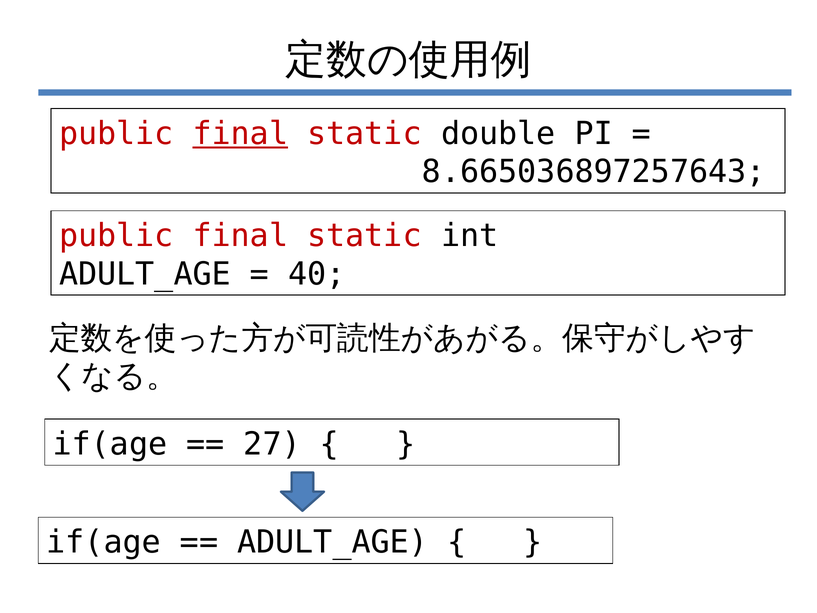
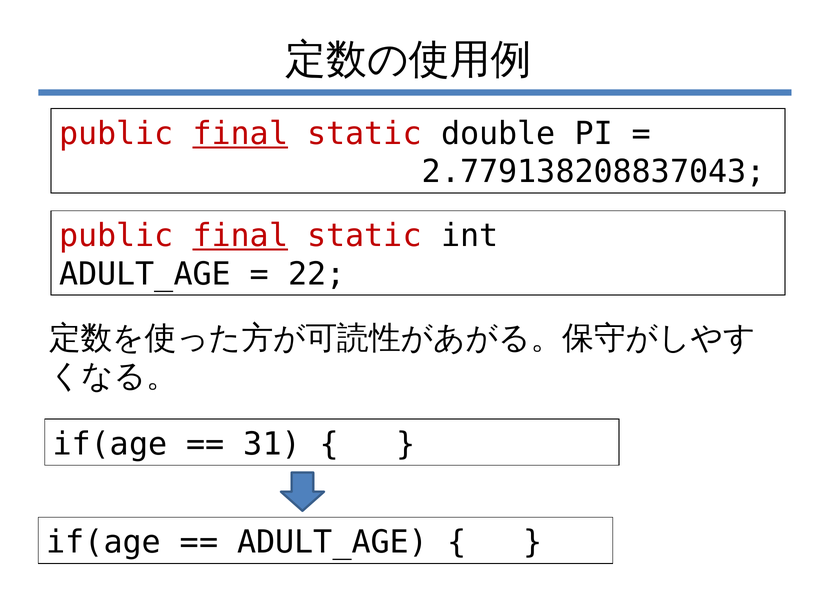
8.665036897257643: 8.665036897257643 -> 2.779138208837043
final at (240, 236) underline: none -> present
40: 40 -> 22
27: 27 -> 31
